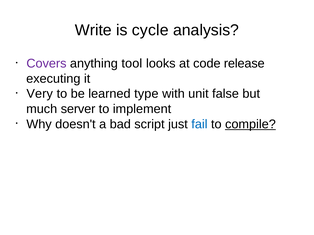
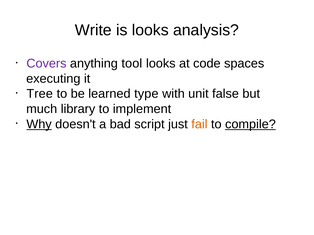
is cycle: cycle -> looks
release: release -> spaces
Very: Very -> Tree
server: server -> library
Why underline: none -> present
fail colour: blue -> orange
